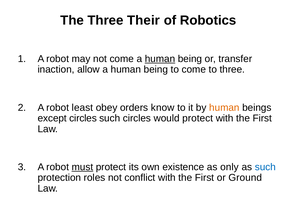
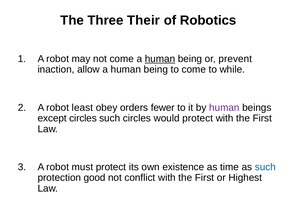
transfer: transfer -> prevent
to three: three -> while
know: know -> fewer
human at (224, 107) colour: orange -> purple
must underline: present -> none
only: only -> time
roles: roles -> good
Ground: Ground -> Highest
